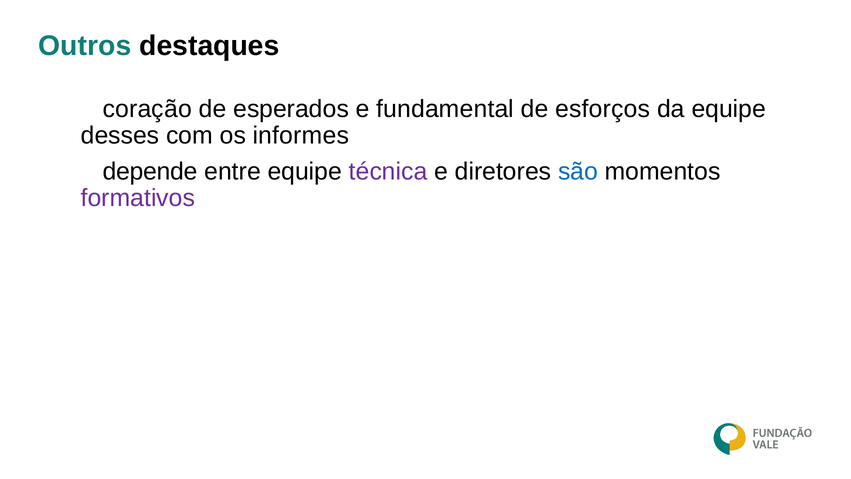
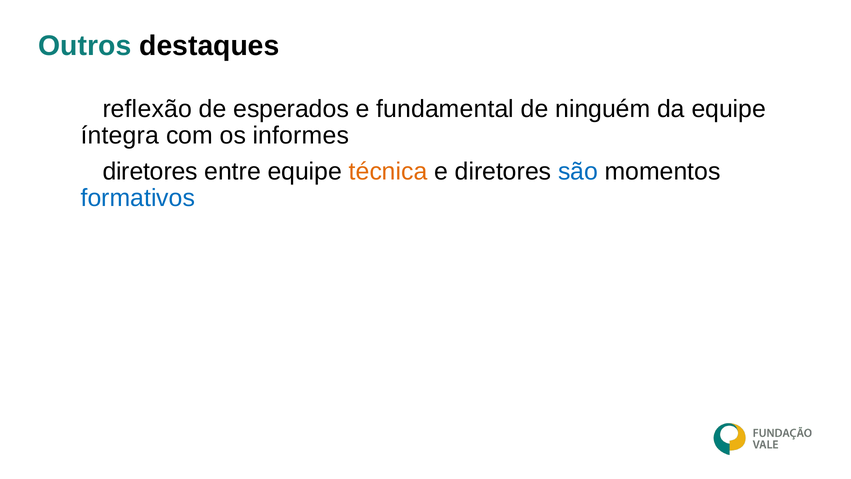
coração: coração -> reflexão
esforços: esforços -> ninguém
desses: desses -> íntegra
depende at (150, 171): depende -> diretores
técnica colour: purple -> orange
formativos colour: purple -> blue
